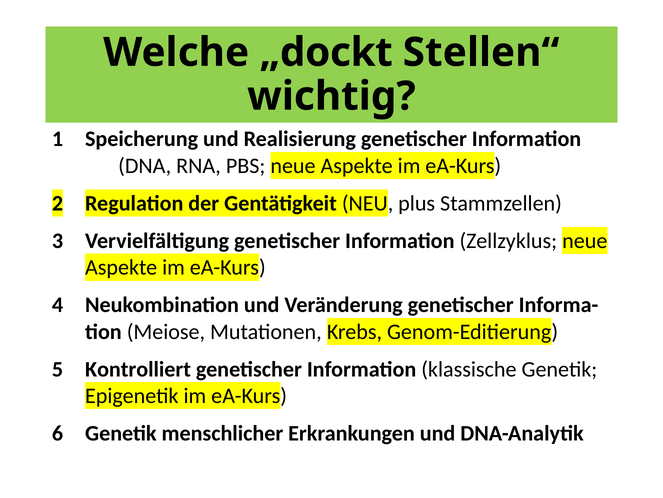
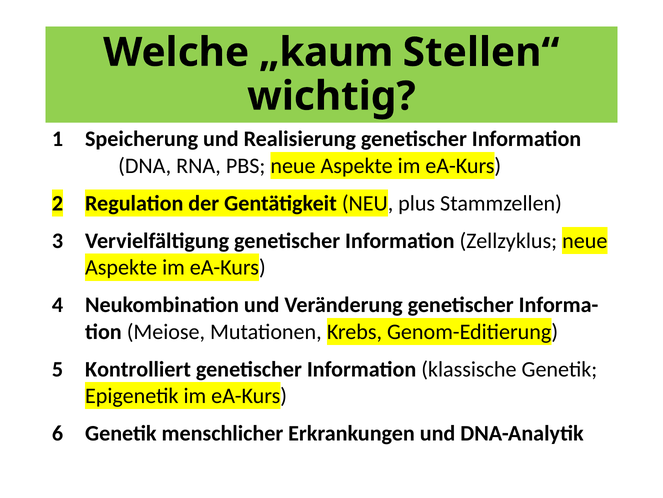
„dockt: „dockt -> „kaum
